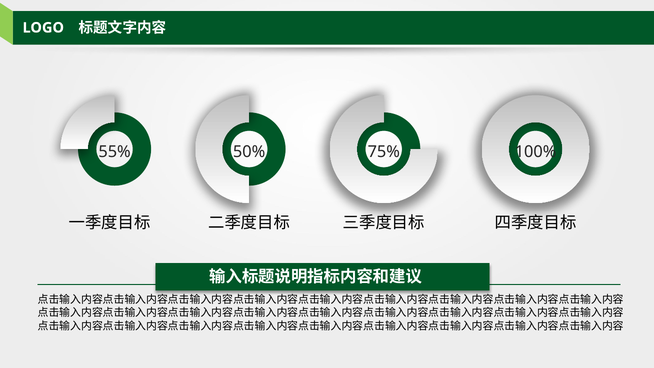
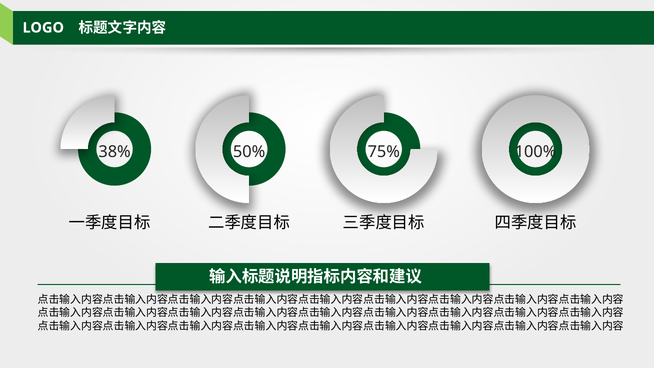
55%: 55% -> 38%
